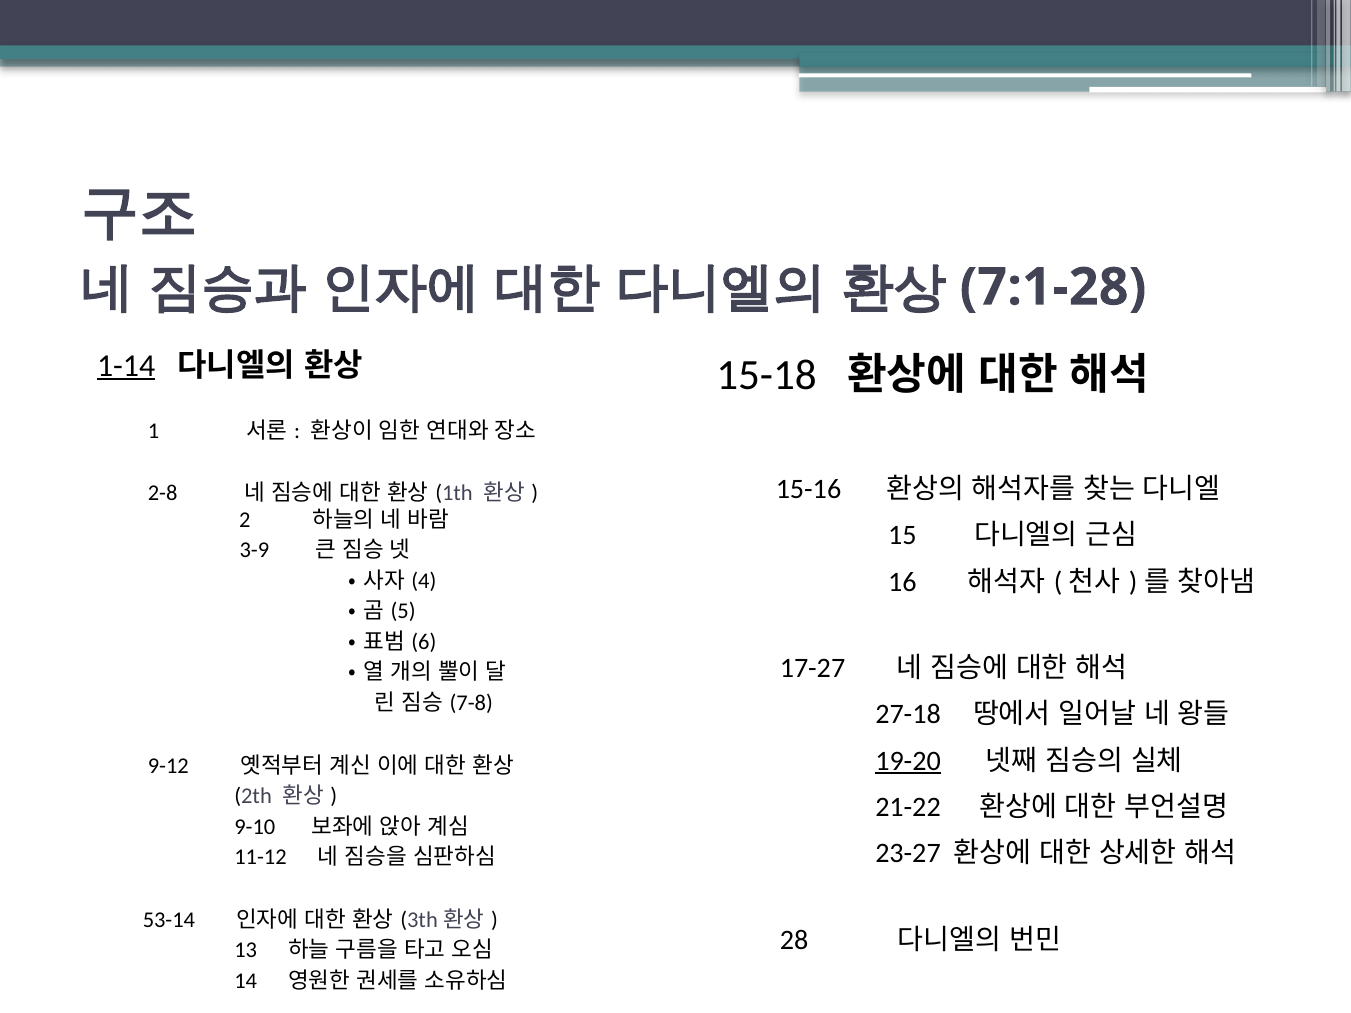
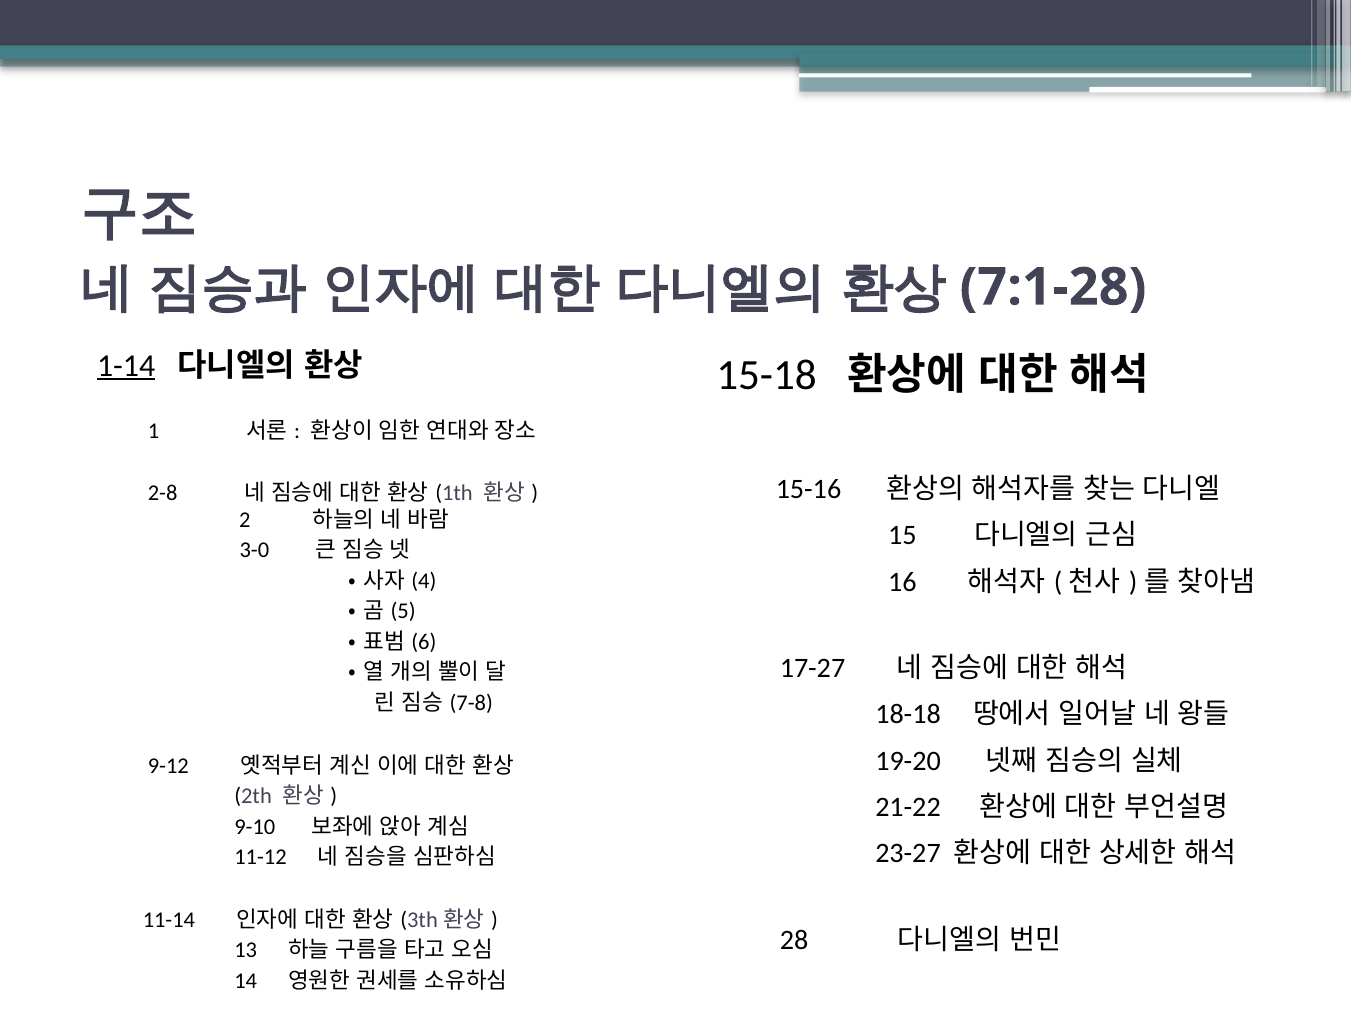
3-9: 3-9 -> 3-0
27-18: 27-18 -> 18-18
19-20 underline: present -> none
53-14: 53-14 -> 11-14
